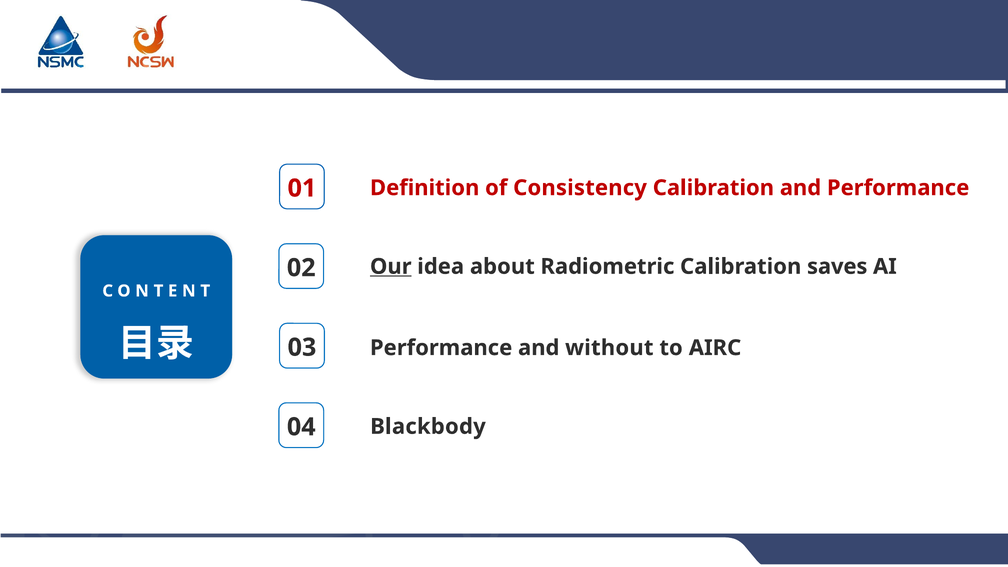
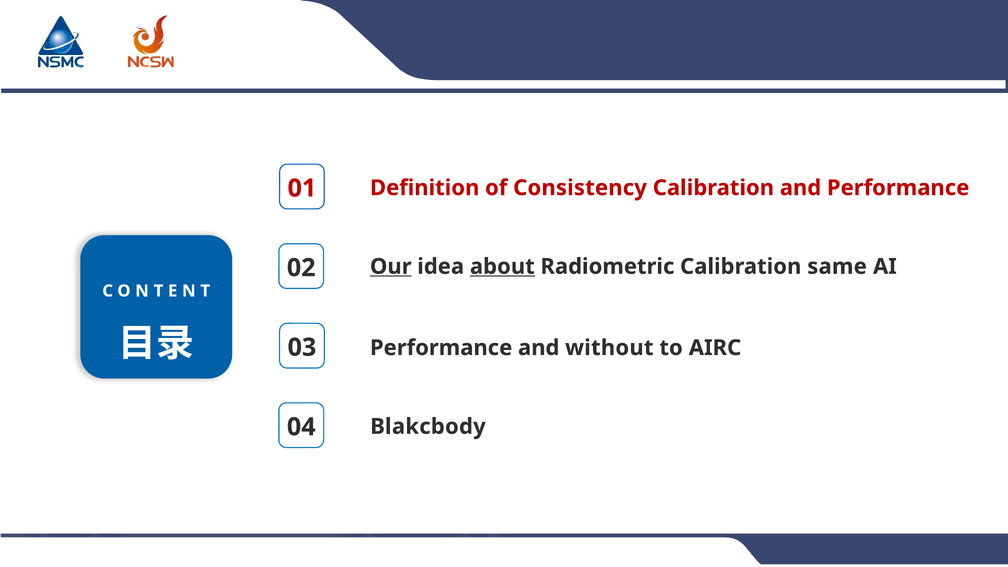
about underline: none -> present
saves: saves -> same
Blackbody: Blackbody -> Blakcbody
